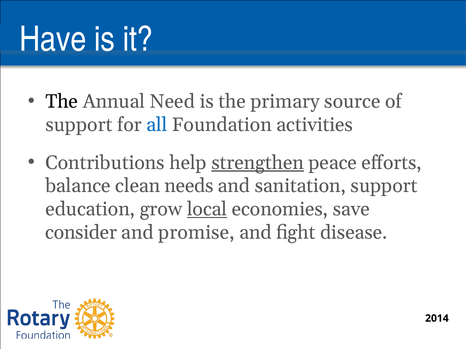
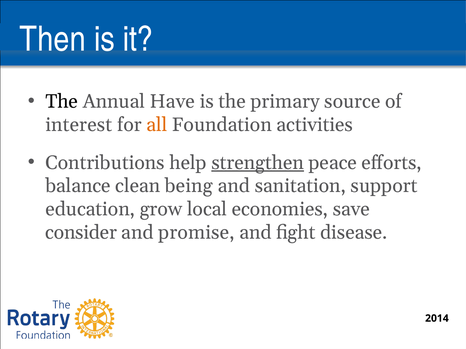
Have: Have -> Then
Need: Need -> Have
support at (79, 125): support -> interest
all colour: blue -> orange
needs: needs -> being
local underline: present -> none
